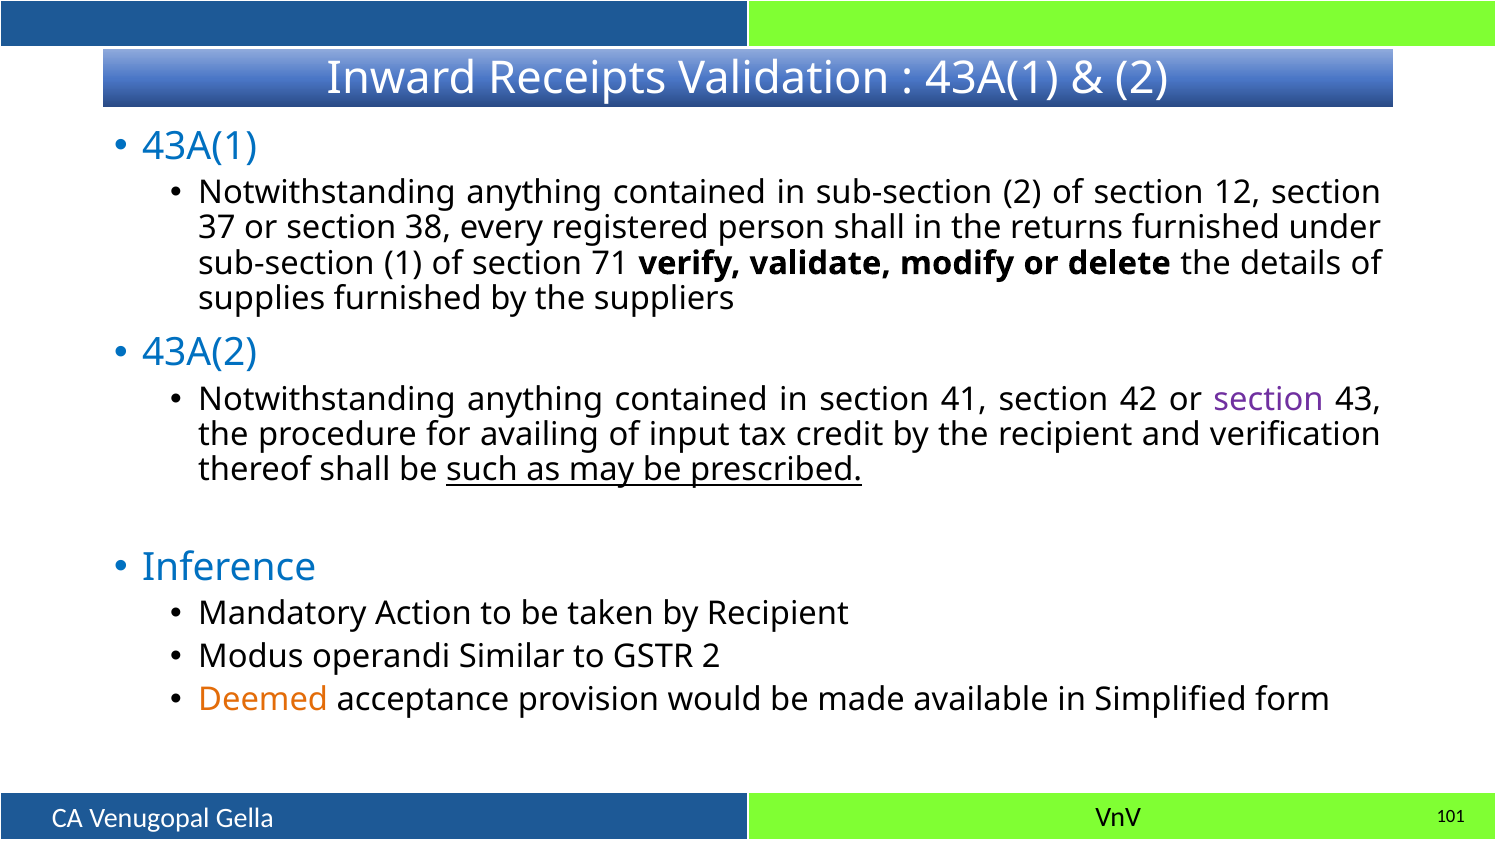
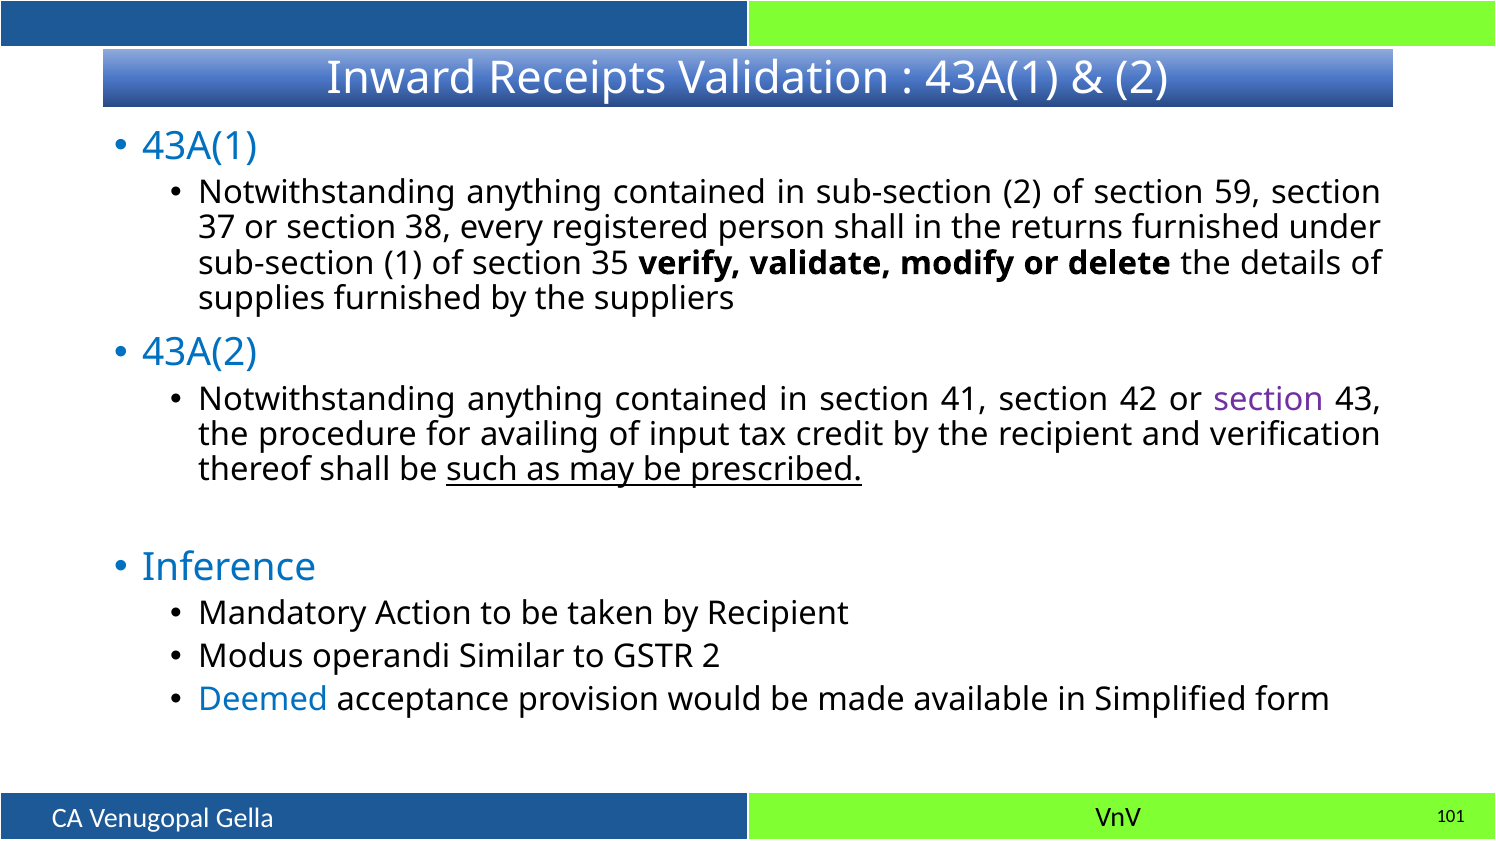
12: 12 -> 59
71: 71 -> 35
Deemed colour: orange -> blue
